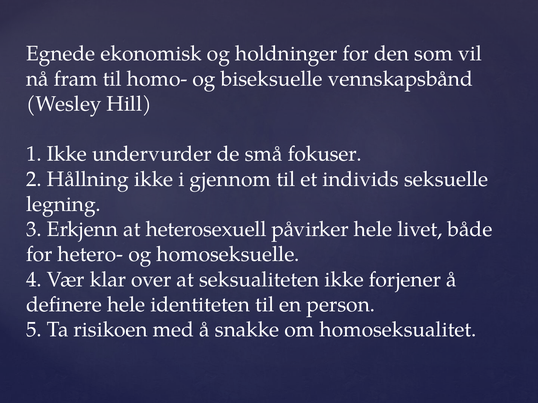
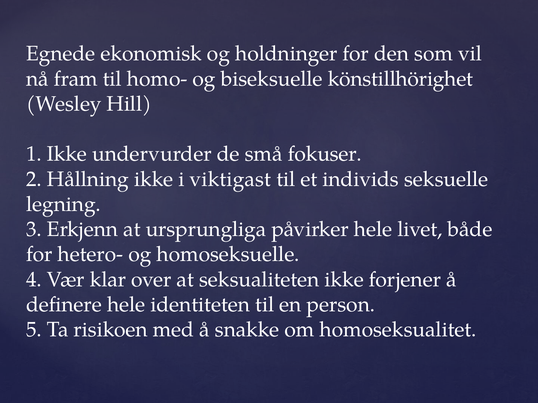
vennskapsbånd: vennskapsbånd -> könstillhörighet
gjennom: gjennom -> viktigast
heterosexuell: heterosexuell -> ursprungliga
